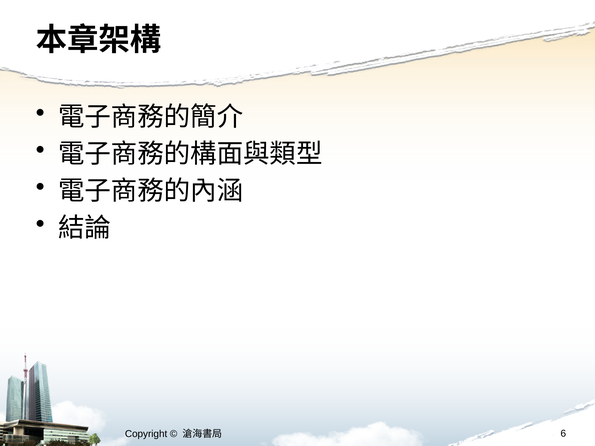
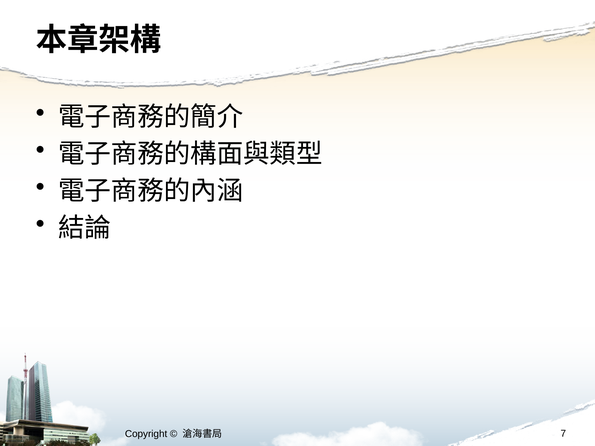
6: 6 -> 7
